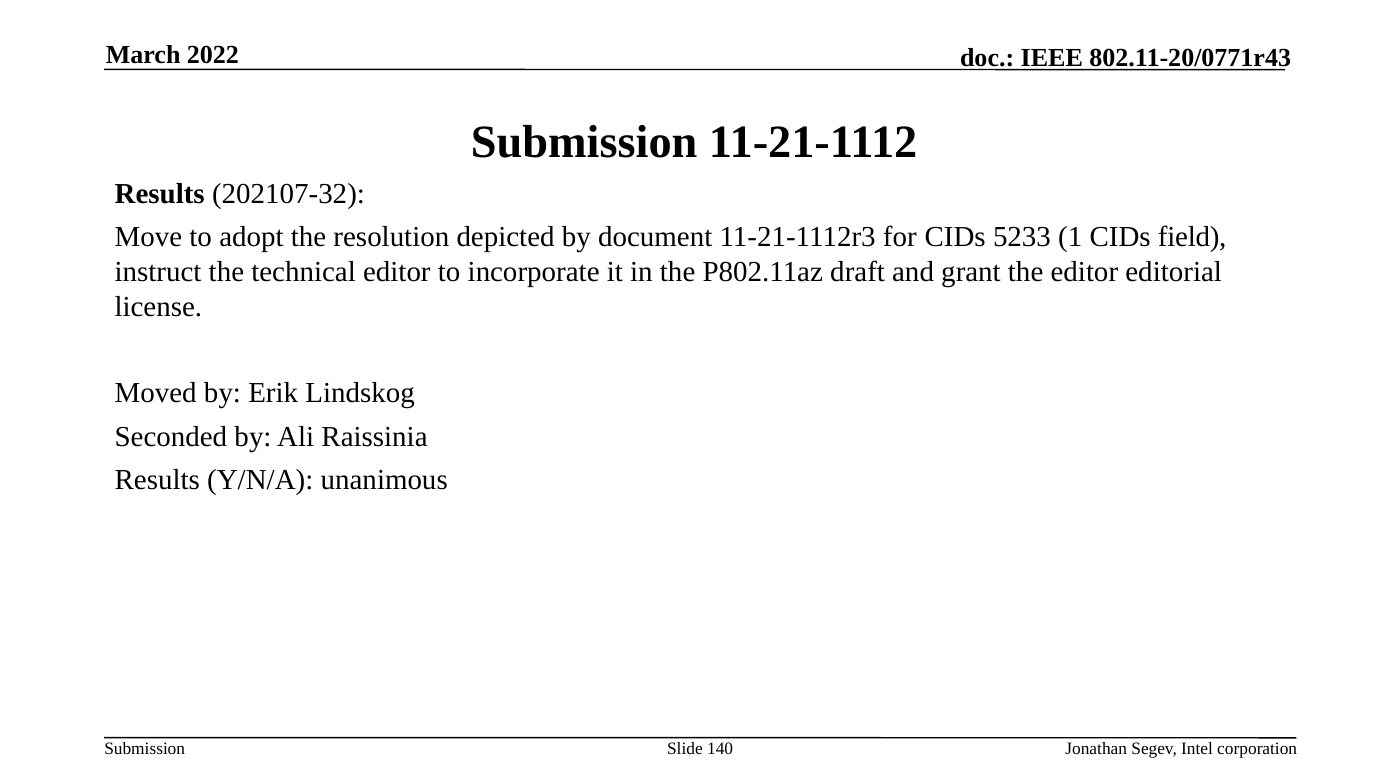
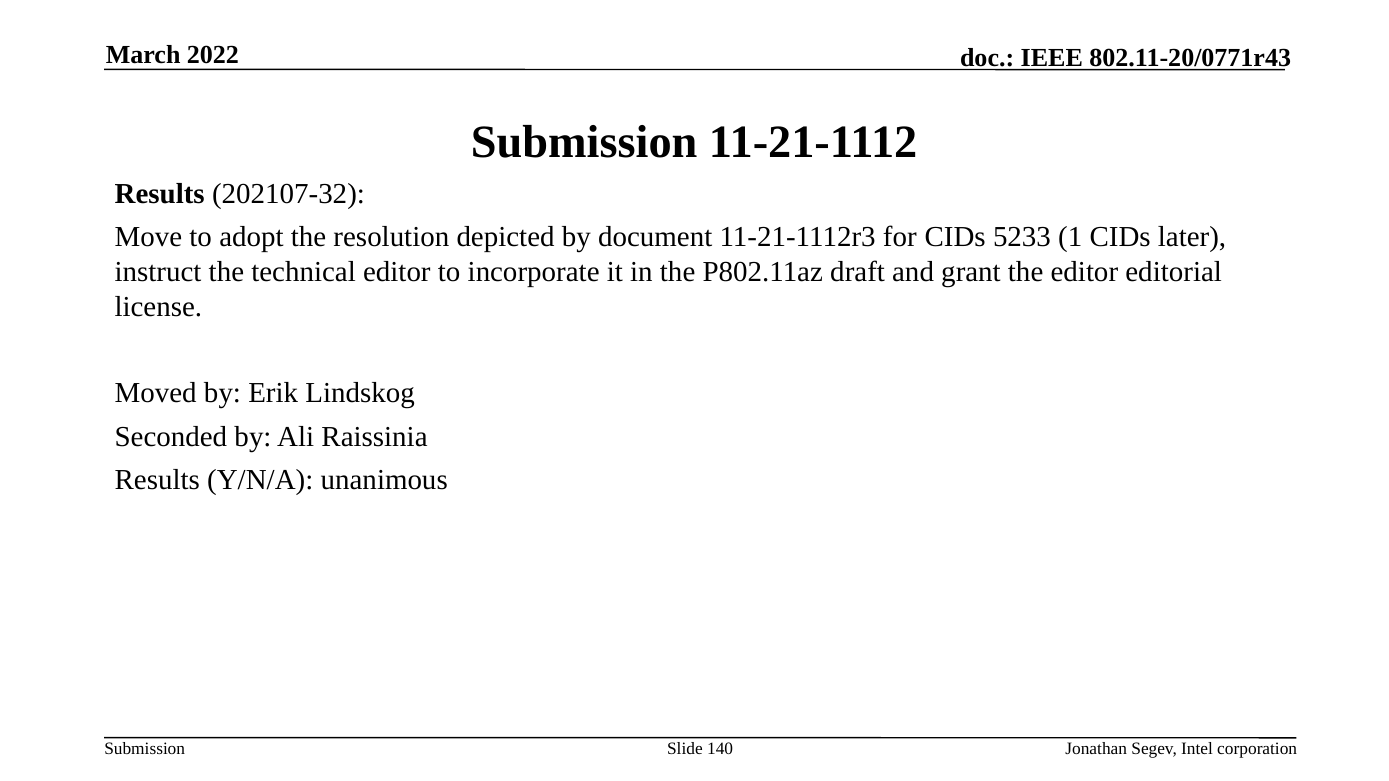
field: field -> later
